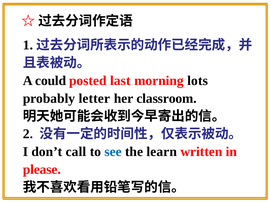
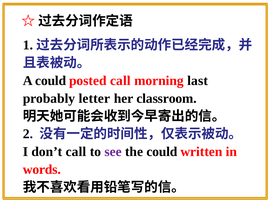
posted last: last -> call
lots: lots -> last
see colour: blue -> purple
the learn: learn -> could
please: please -> words
